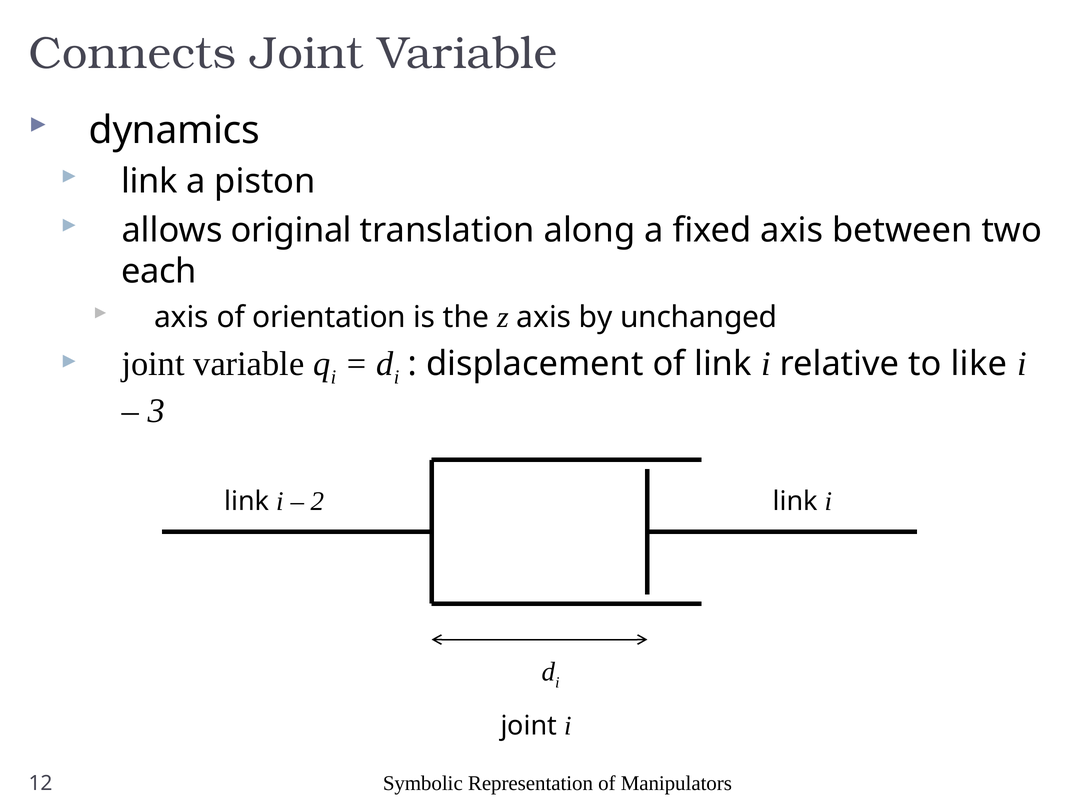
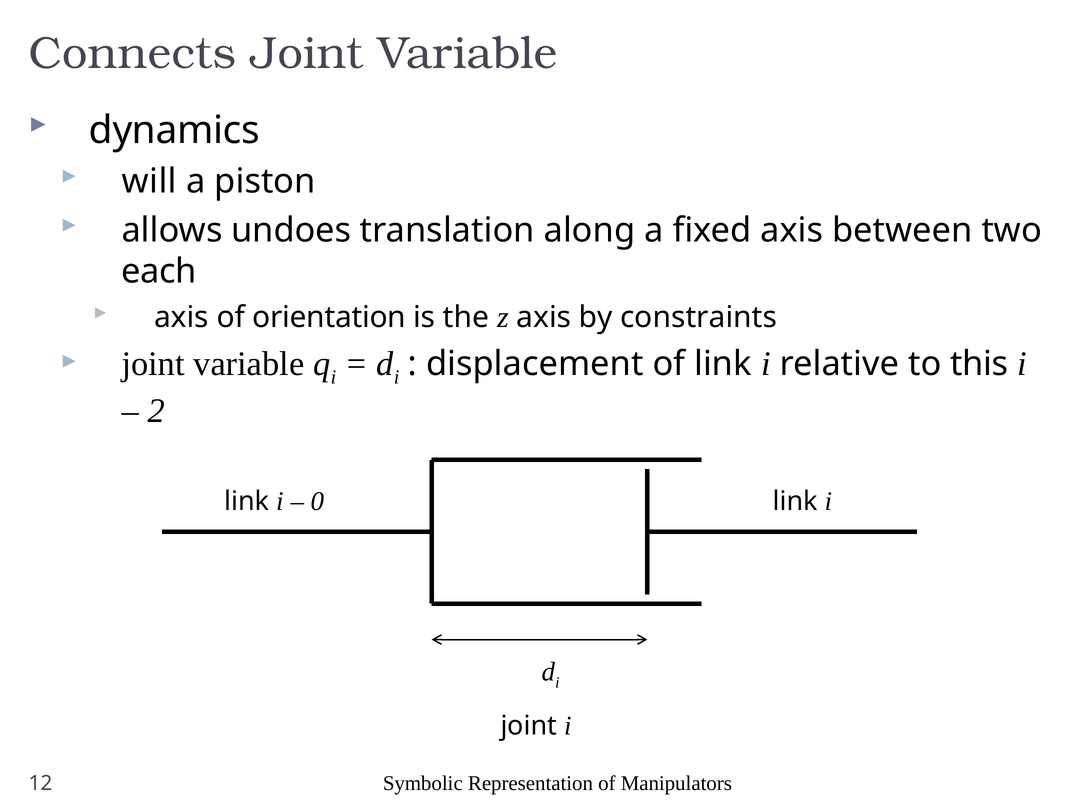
link at (150, 181): link -> will
original: original -> undoes
unchanged: unchanged -> constraints
like: like -> this
3: 3 -> 2
2: 2 -> 0
